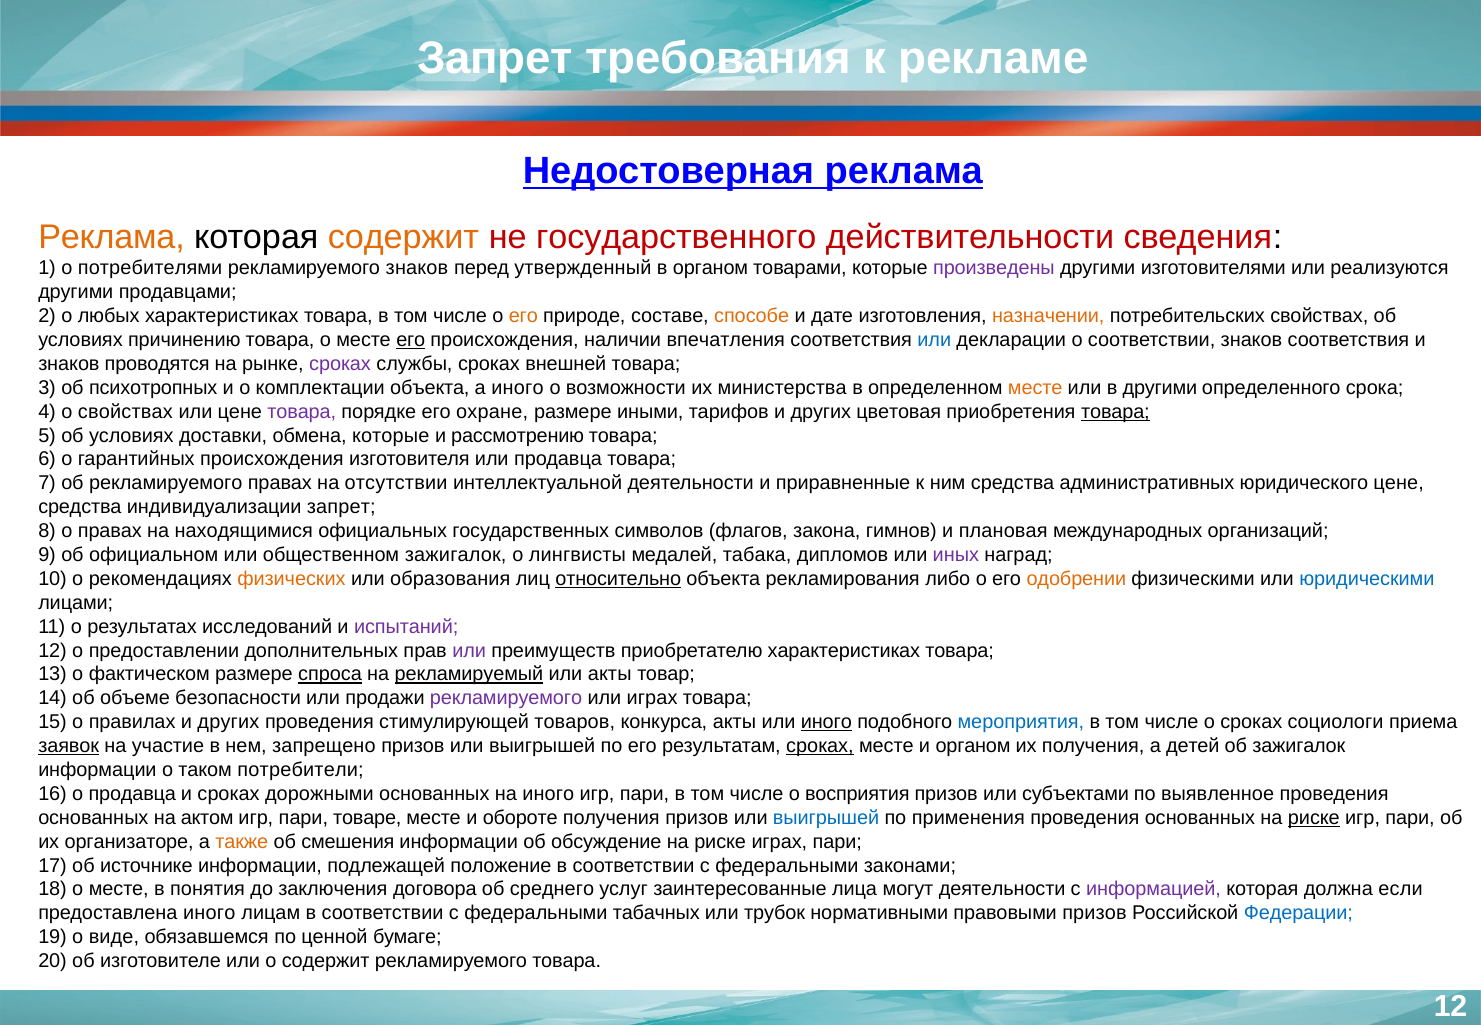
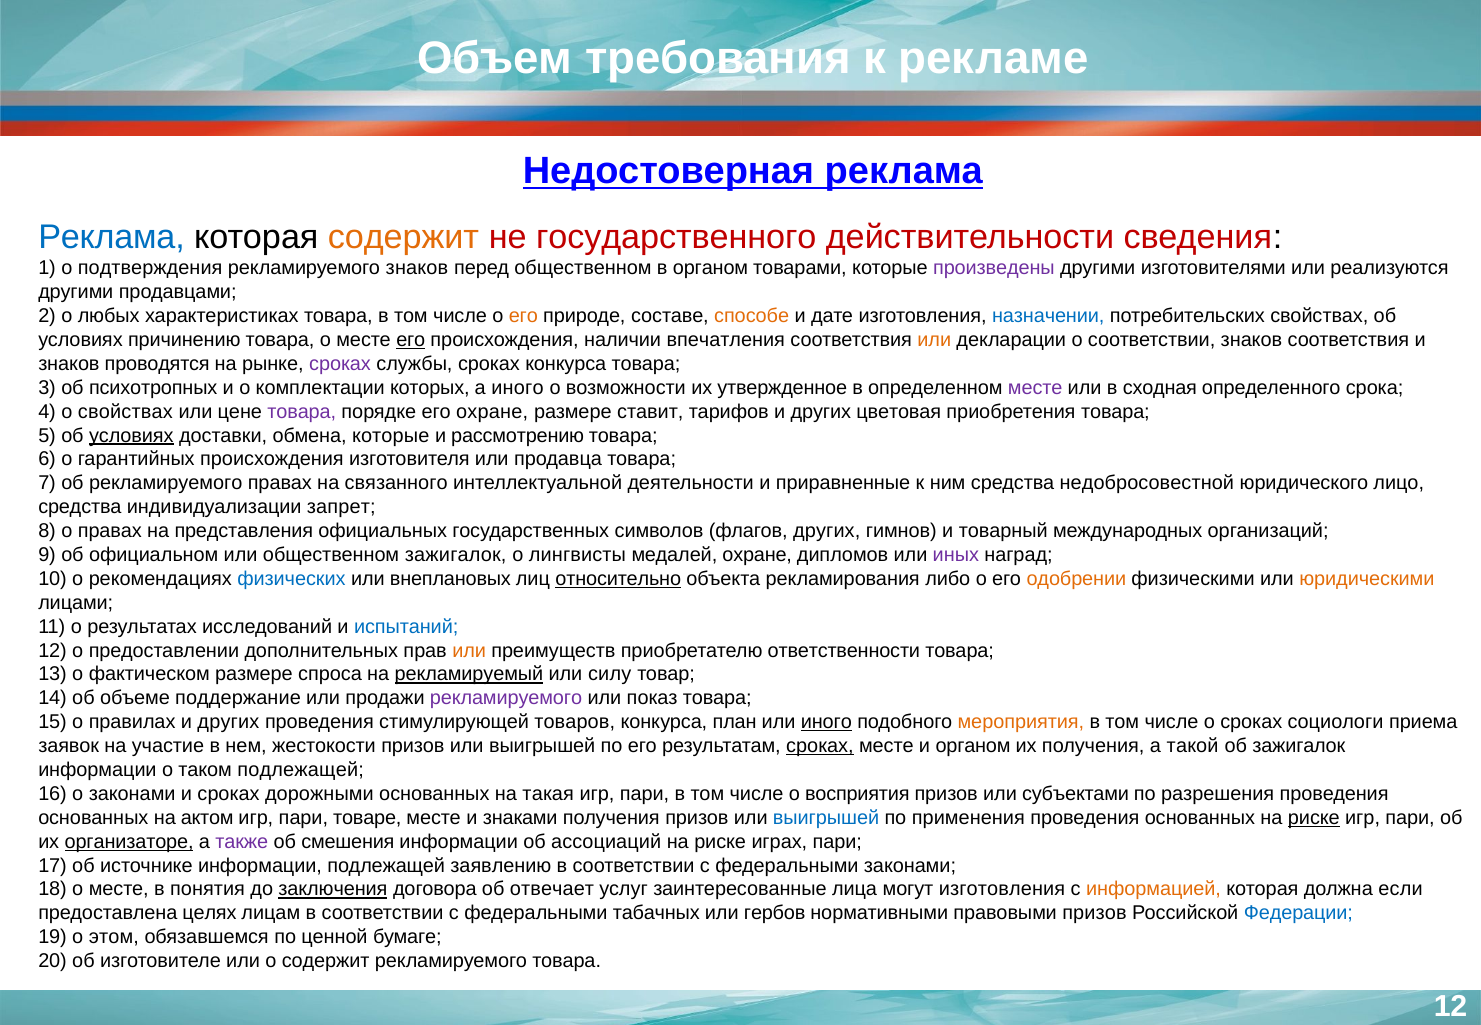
Запрет at (495, 59): Запрет -> Объем
Реклама at (112, 237) colour: orange -> blue
потребителями: потребителями -> подтверждения
перед утвержденный: утвержденный -> общественном
назначении colour: orange -> blue
или at (934, 340) colour: blue -> orange
сроках внешней: внешней -> конкурса
комплектации объекта: объекта -> которых
министерства: министерства -> утвержденное
месте at (1035, 388) colour: orange -> purple
в другими: другими -> сходная
иными: иными -> ставит
товара at (1115, 412) underline: present -> none
условиях at (131, 436) underline: none -> present
отсутствии: отсутствии -> связанного
административных: административных -> недобросовестной
юридического цене: цене -> лицо
находящимися: находящимися -> представления
флагов закона: закона -> других
плановая: плановая -> товарный
медалей табака: табака -> охране
физических colour: orange -> blue
образования: образования -> внеплановых
юридическими colour: blue -> orange
испытаний colour: purple -> blue
или at (469, 651) colour: purple -> orange
приобретателю характеристиках: характеристиках -> ответственности
спроса underline: present -> none
или акты: акты -> силу
безопасности: безопасности -> поддержание
или играх: играх -> показ
конкурса акты: акты -> план
мероприятия colour: blue -> orange
заявок underline: present -> none
запрещено: запрещено -> жестокости
детей: детей -> такой
таком потребители: потребители -> подлежащей
о продавца: продавца -> законами
на иного: иного -> такая
выявленное: выявленное -> разрешения
обороте: обороте -> знаками
организаторе underline: none -> present
также colour: orange -> purple
обсуждение: обсуждение -> ассоциаций
положение: положение -> заявлению
заключения underline: none -> present
среднего: среднего -> отвечает
могут деятельности: деятельности -> изготовления
информацией colour: purple -> orange
предоставлена иного: иного -> целях
трубок: трубок -> гербов
виде: виде -> этом
